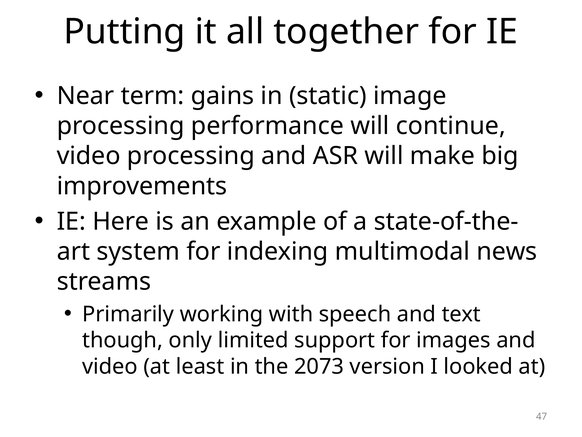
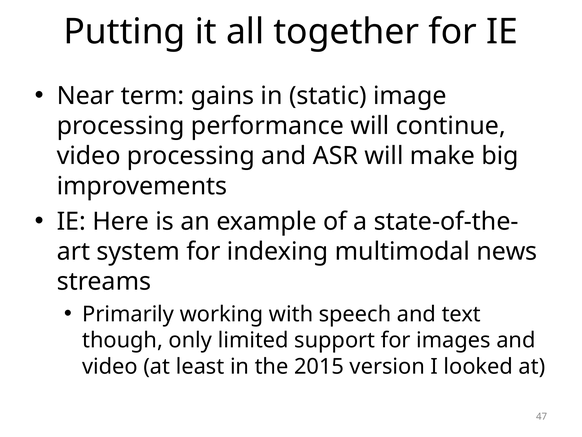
2073: 2073 -> 2015
